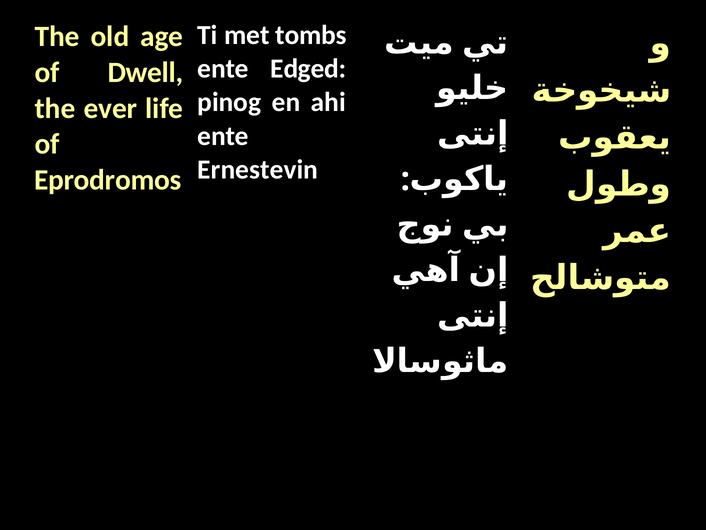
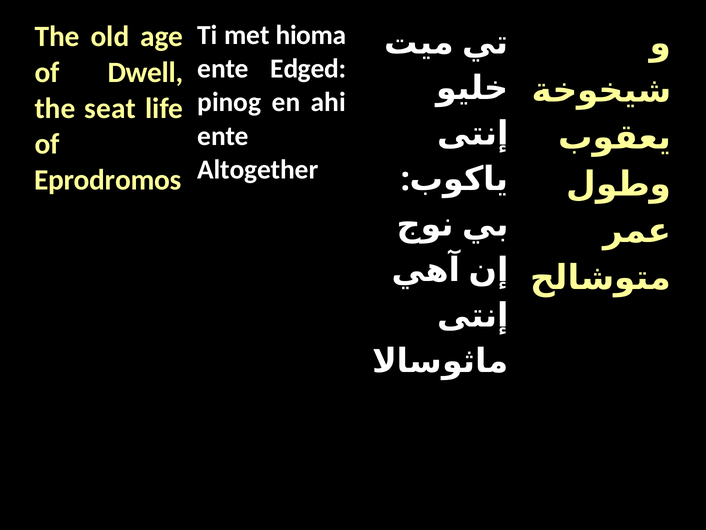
tombs: tombs -> hioma
ever: ever -> seat
Ernestevin: Ernestevin -> Altogether
